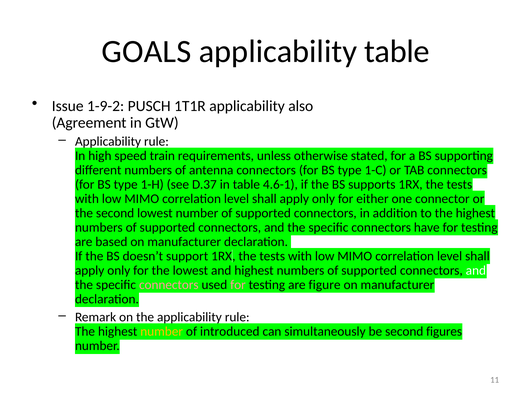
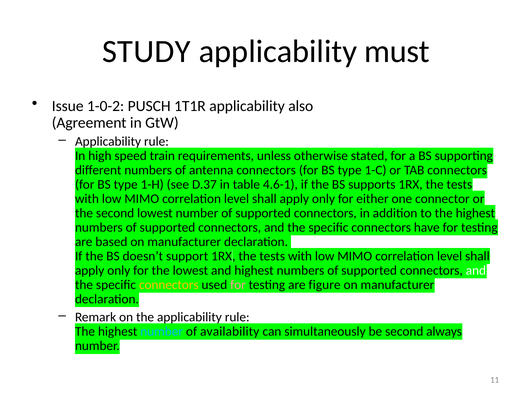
GOALS: GOALS -> STUDY
applicability table: table -> must
1-9-2: 1-9-2 -> 1-0-2
connectors at (169, 285) colour: pink -> yellow
number at (162, 332) colour: yellow -> light blue
introduced: introduced -> availability
figures: figures -> always
